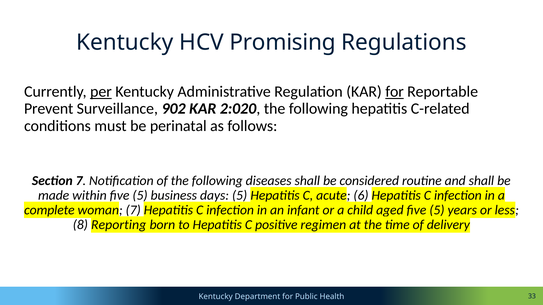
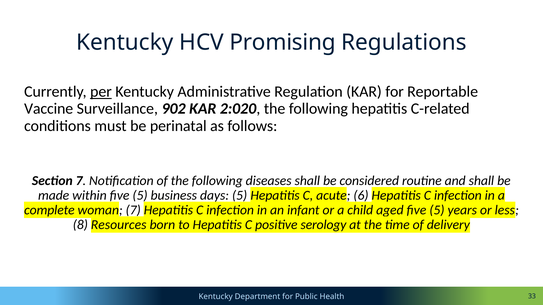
for at (395, 92) underline: present -> none
Prevent: Prevent -> Vaccine
Reporting: Reporting -> Resources
regimen: regimen -> serology
